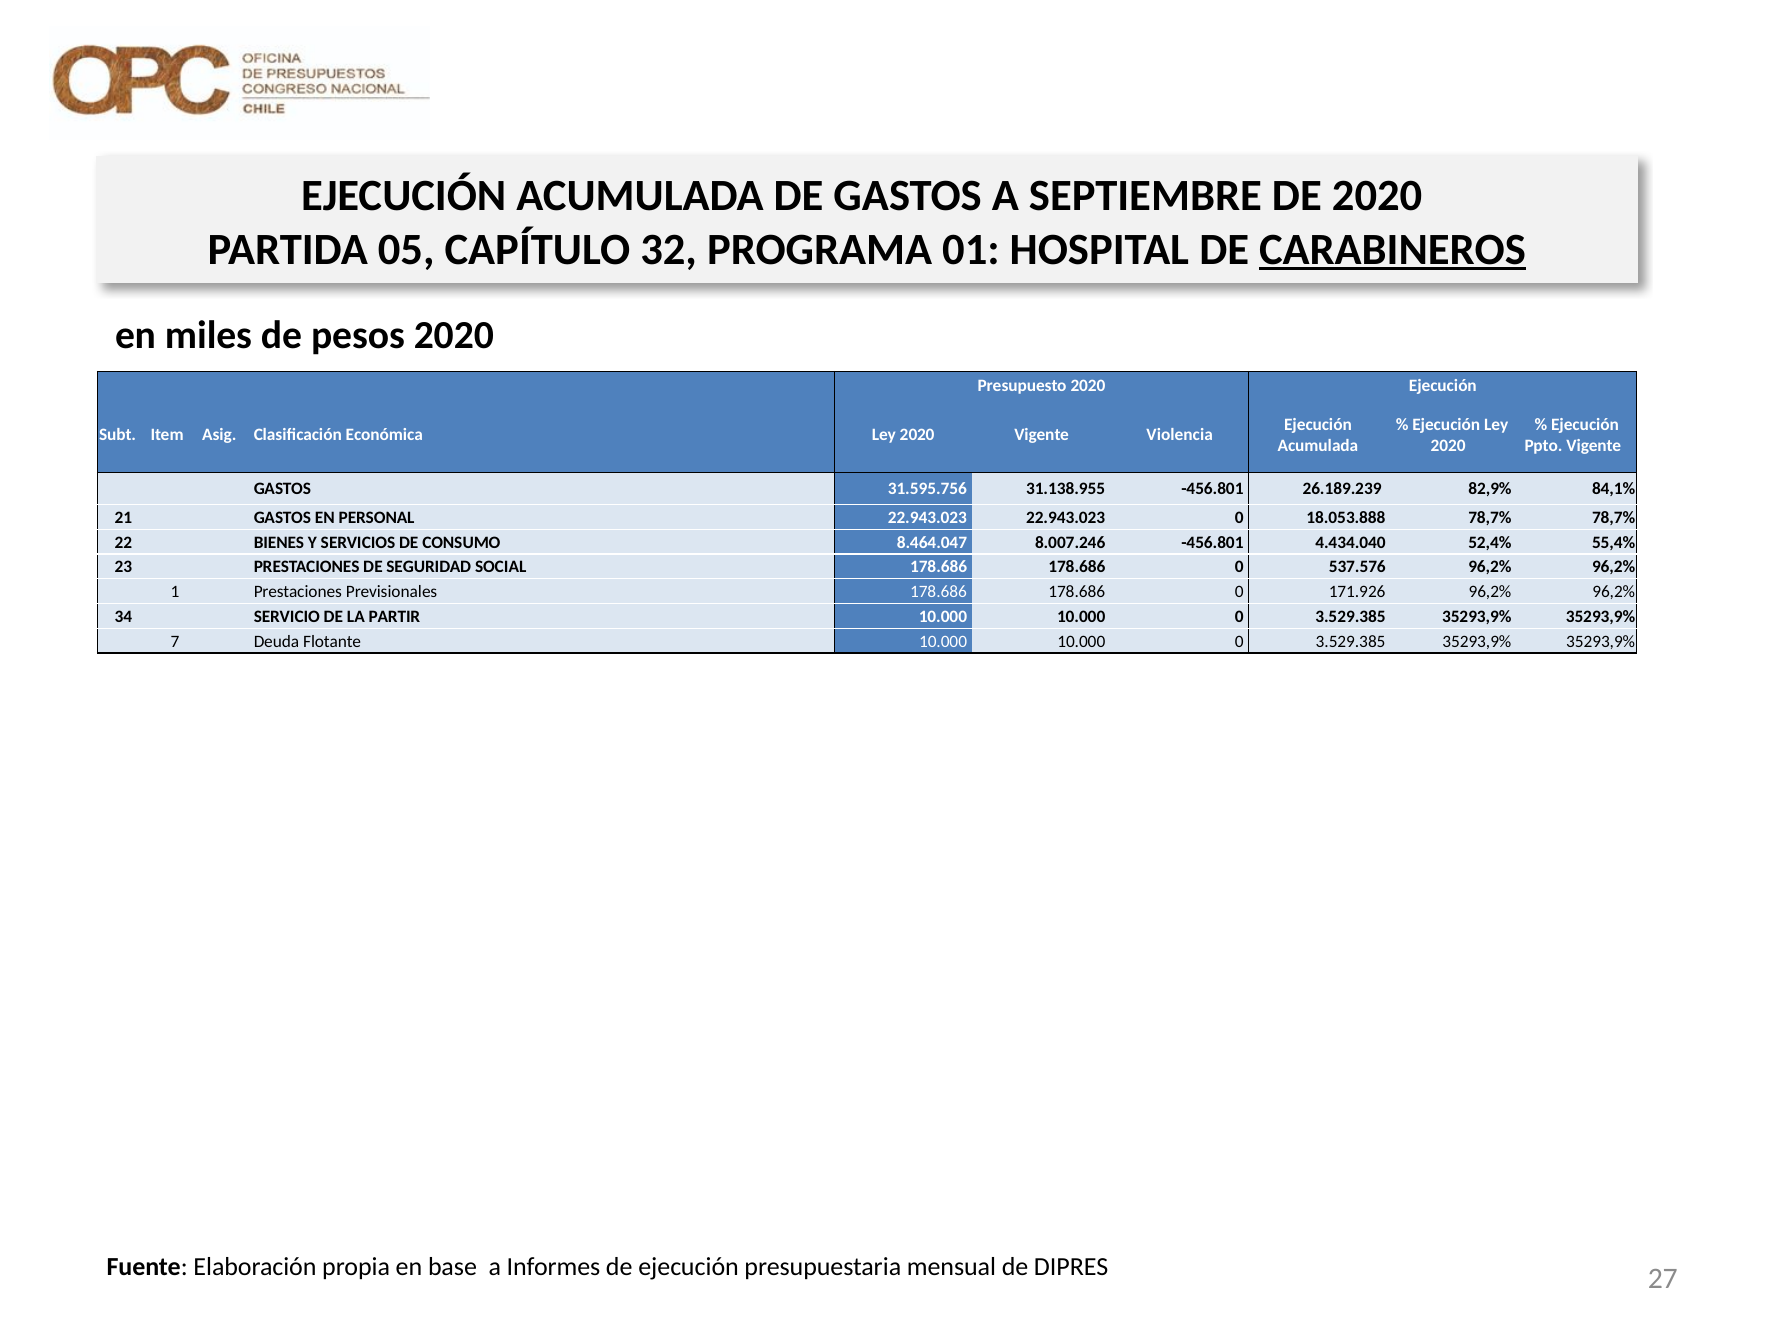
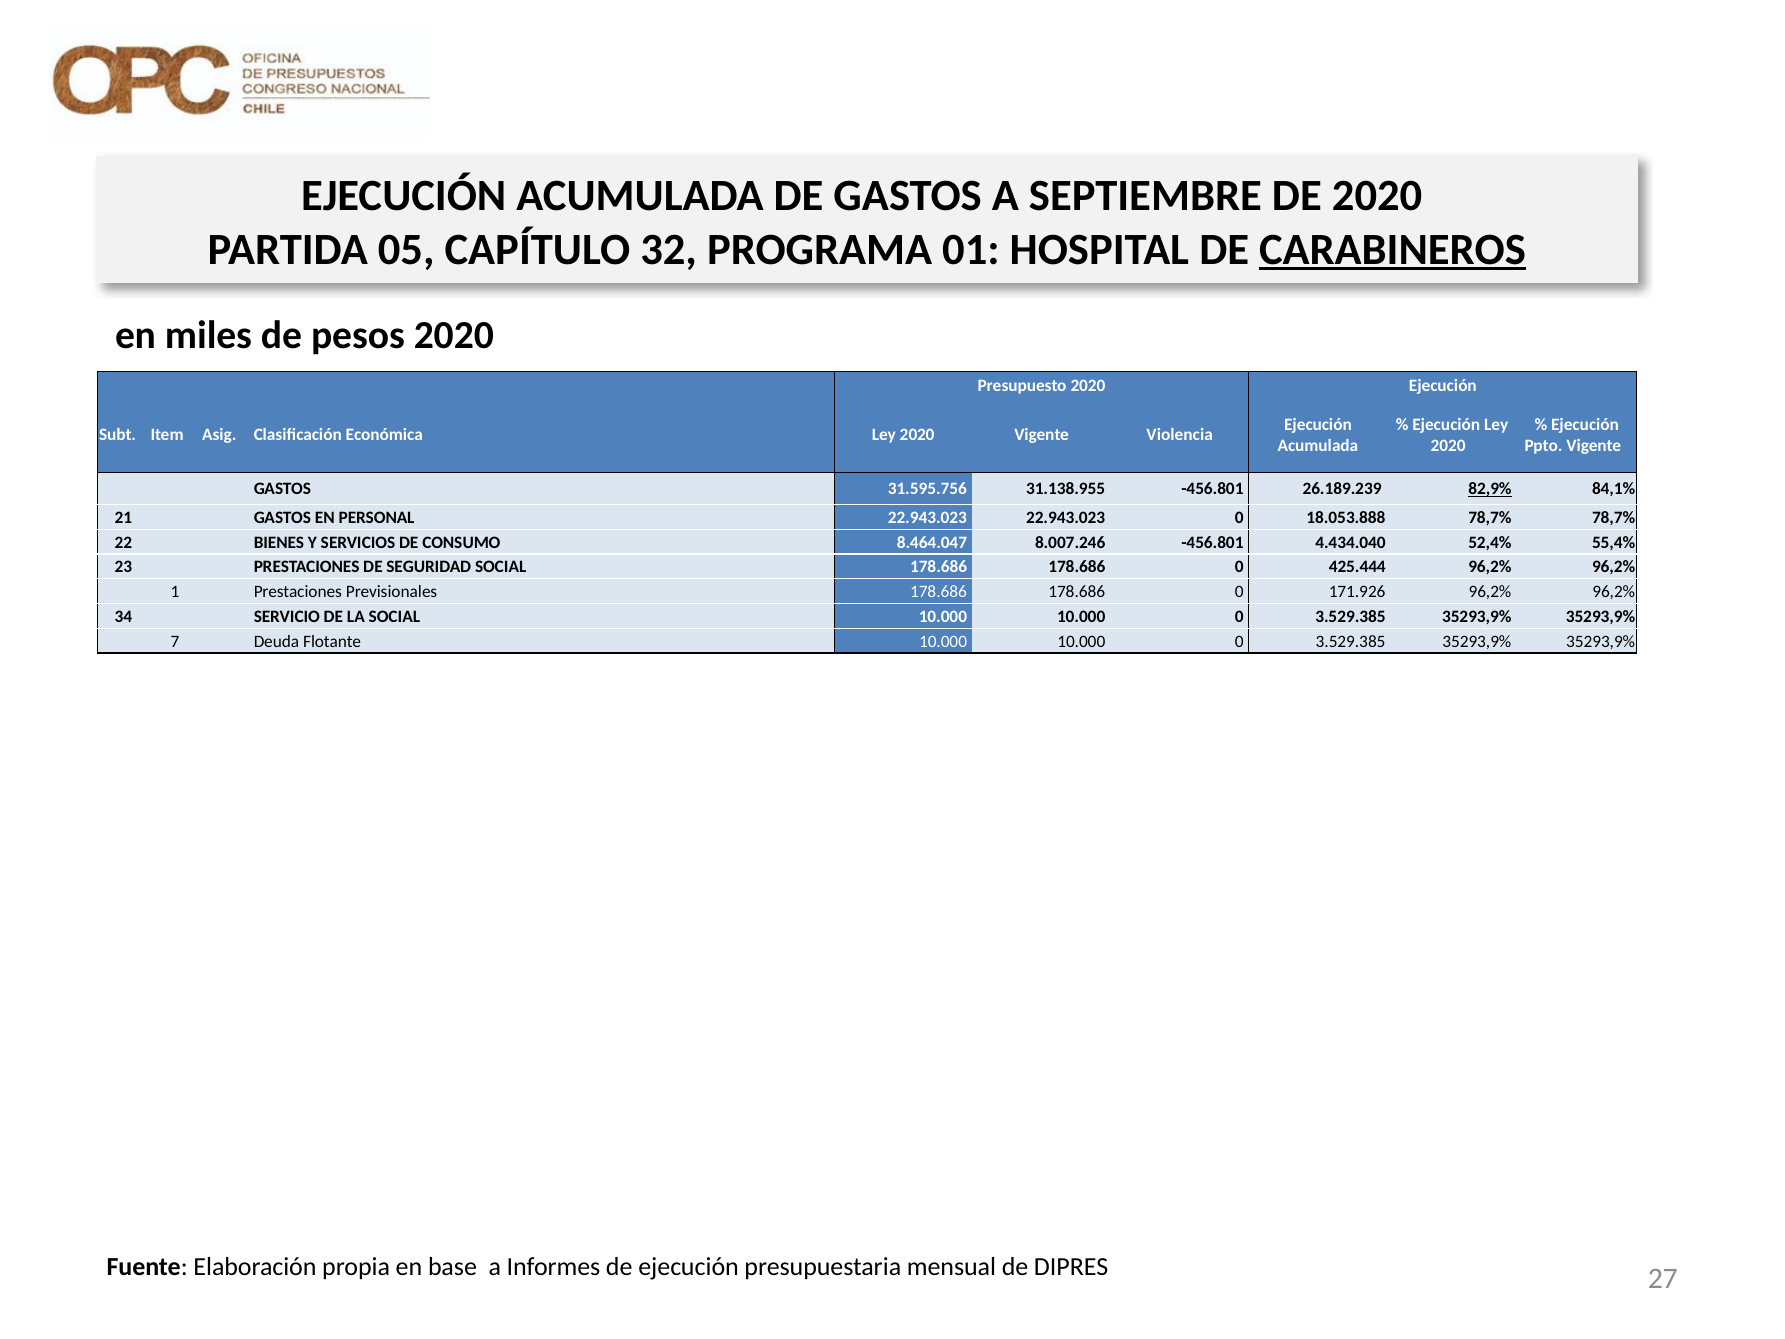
82,9% underline: none -> present
537.576: 537.576 -> 425.444
LA PARTIR: PARTIR -> SOCIAL
